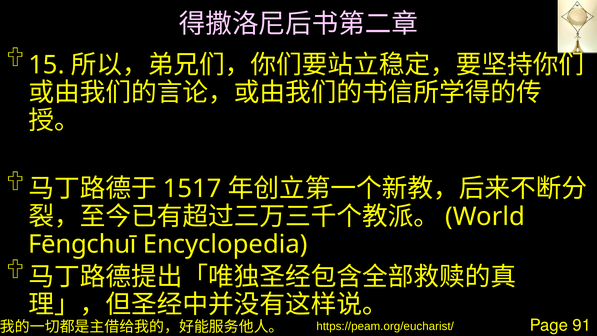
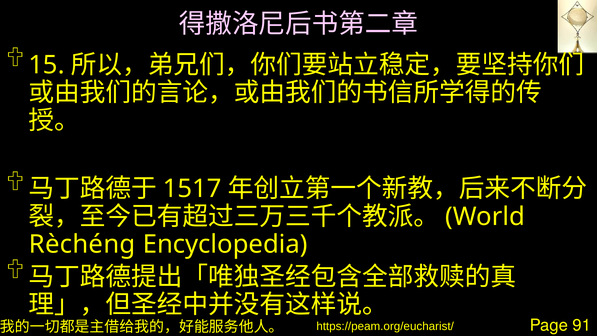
Fēngchuī: Fēngchuī -> Rèchéng
